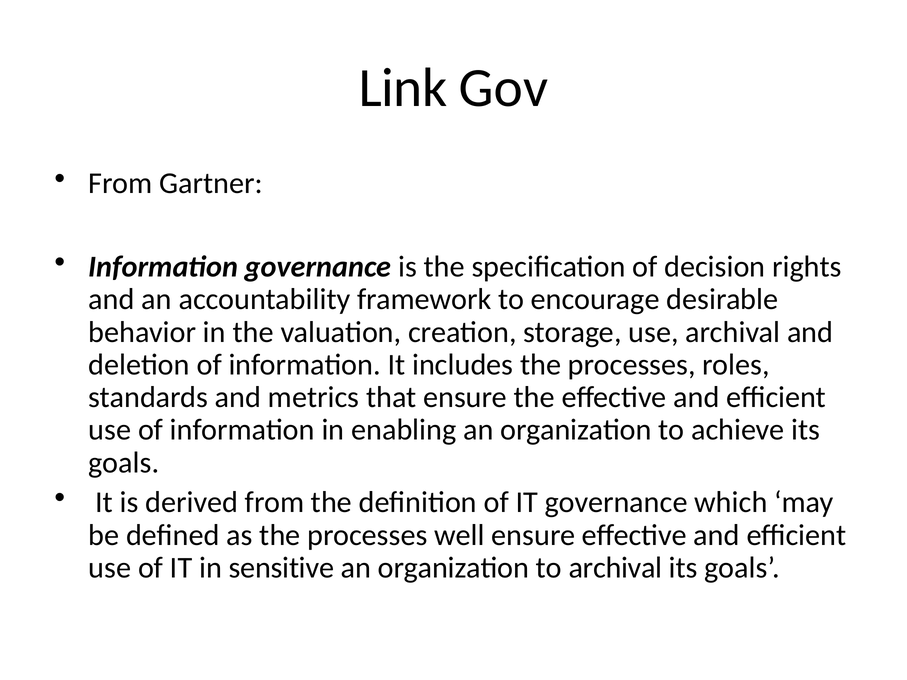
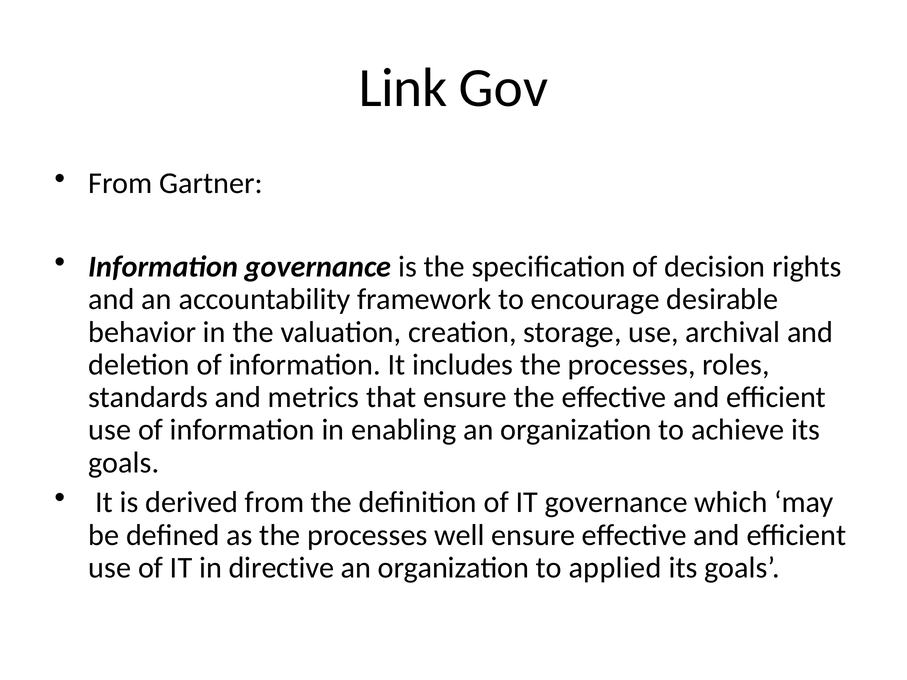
sensitive: sensitive -> directive
to archival: archival -> applied
